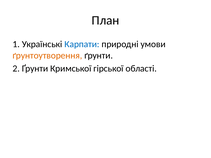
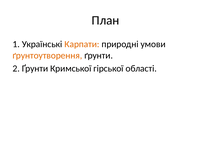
Карпати colour: blue -> orange
